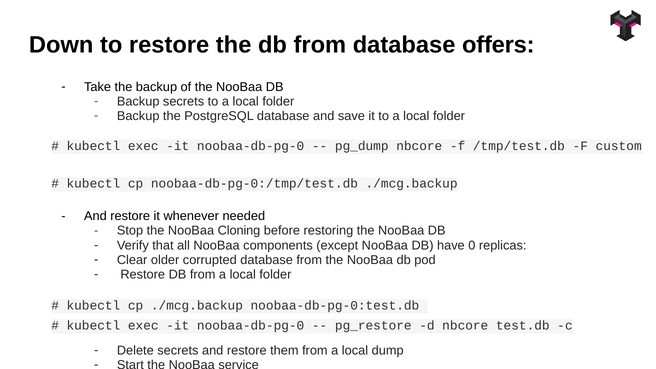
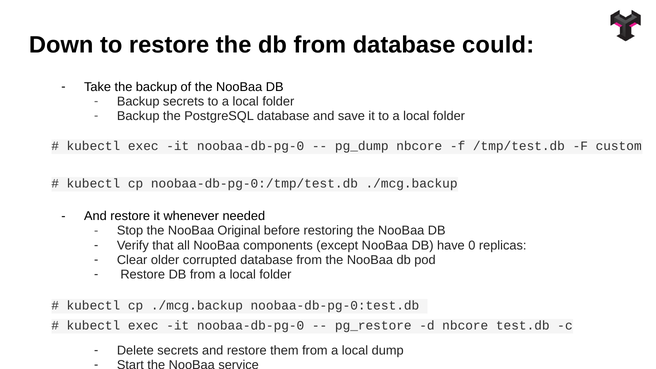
offers: offers -> could
Cloning: Cloning -> Original
